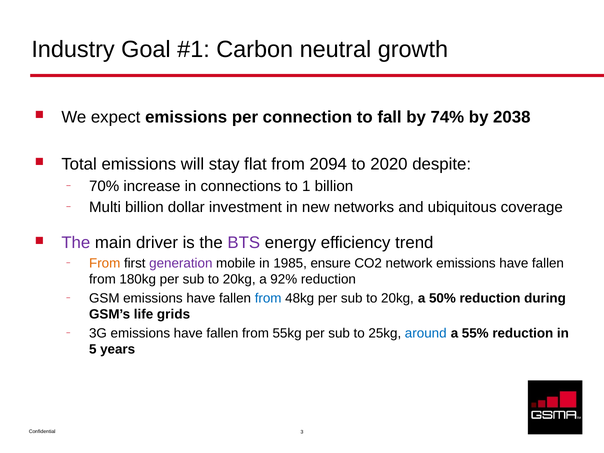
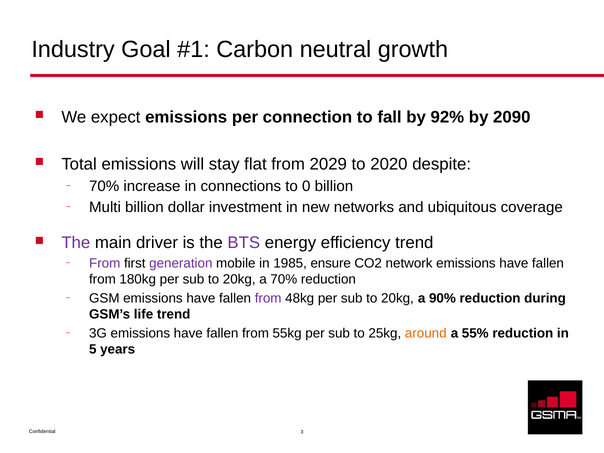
74%: 74% -> 92%
2038: 2038 -> 2090
2094: 2094 -> 2029
1: 1 -> 0
From at (105, 263) colour: orange -> purple
a 92%: 92% -> 70%
from at (268, 298) colour: blue -> purple
50%: 50% -> 90%
life grids: grids -> trend
around colour: blue -> orange
